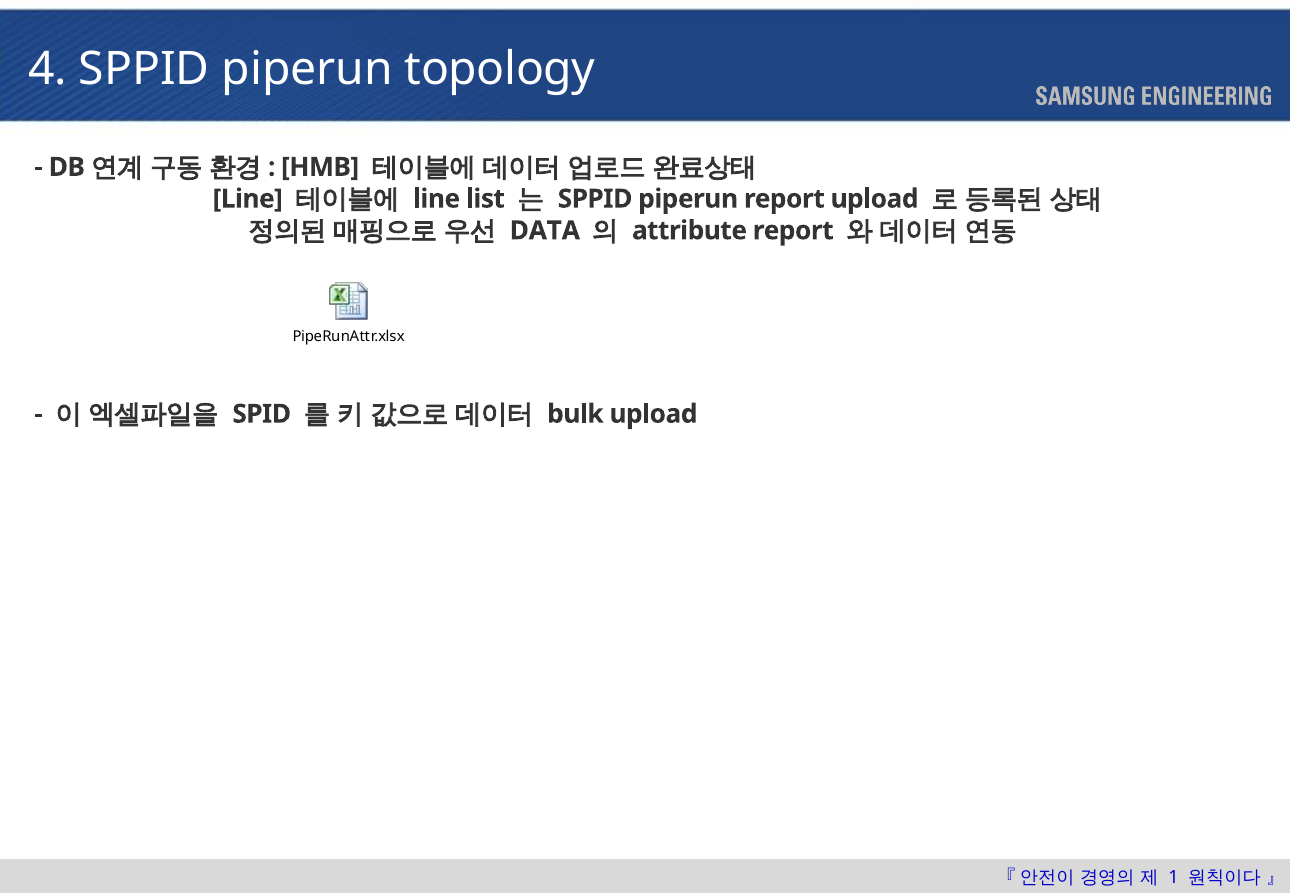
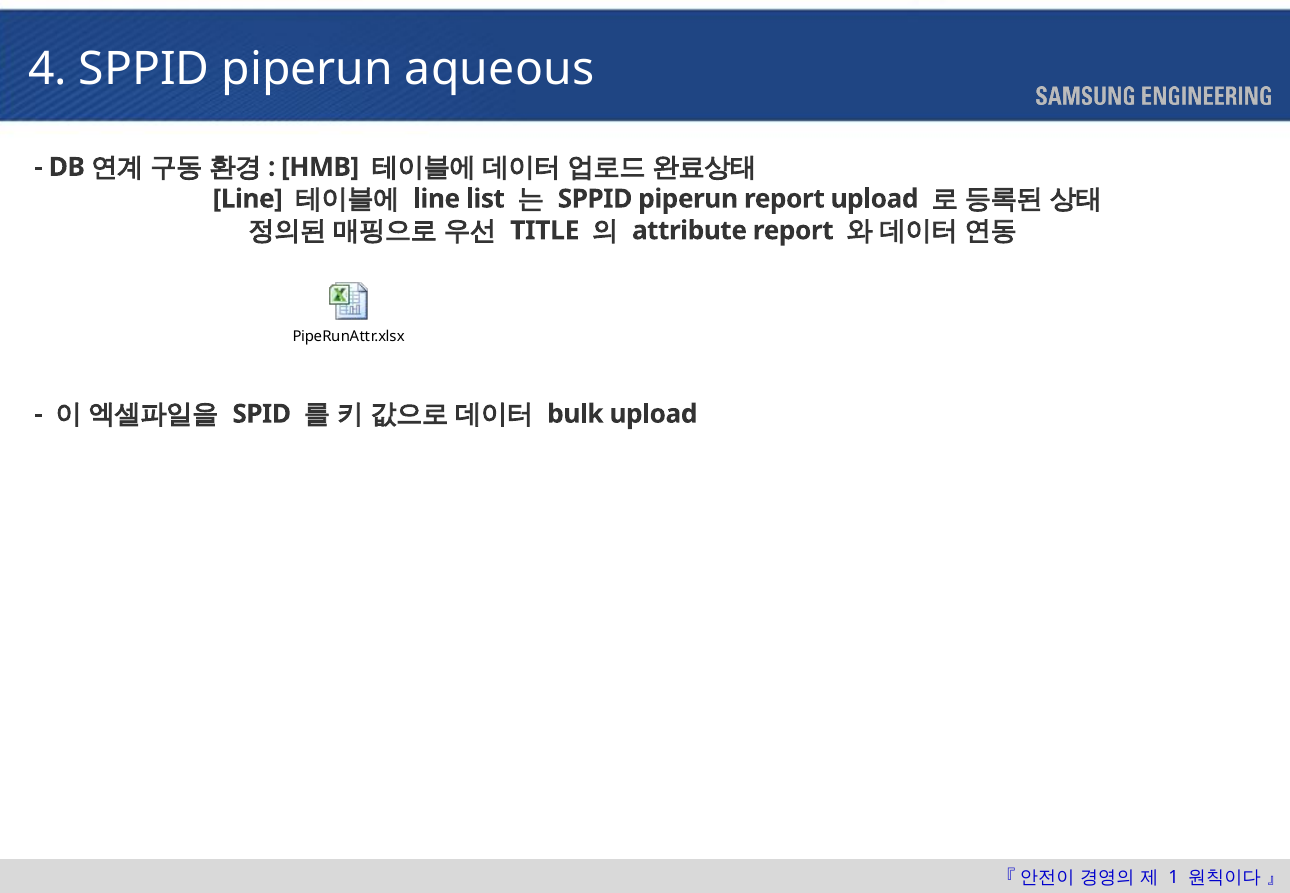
topology: topology -> aqueous
DATA: DATA -> TITLE
